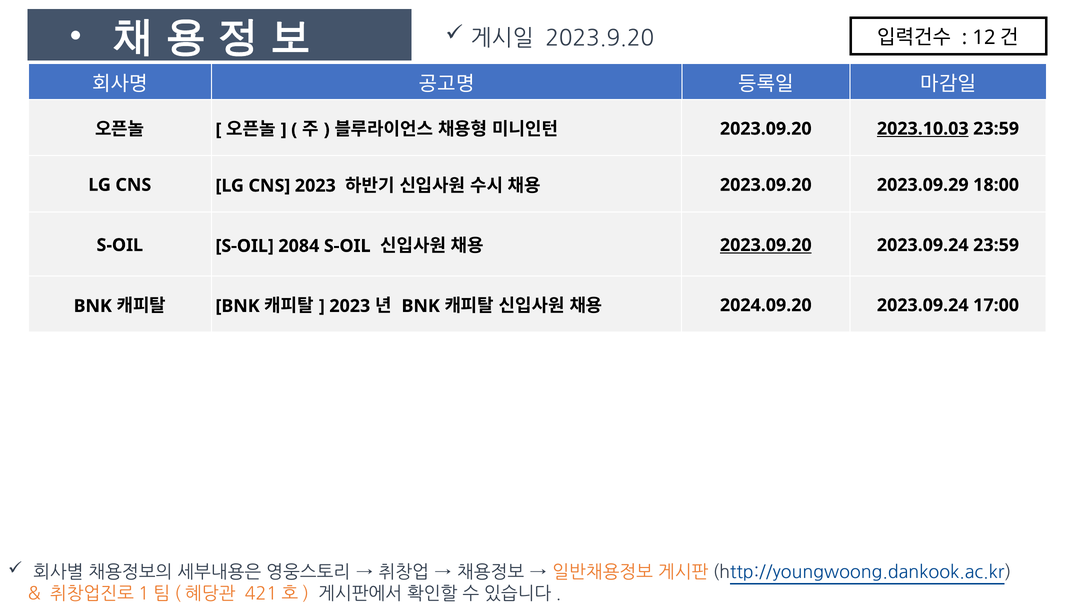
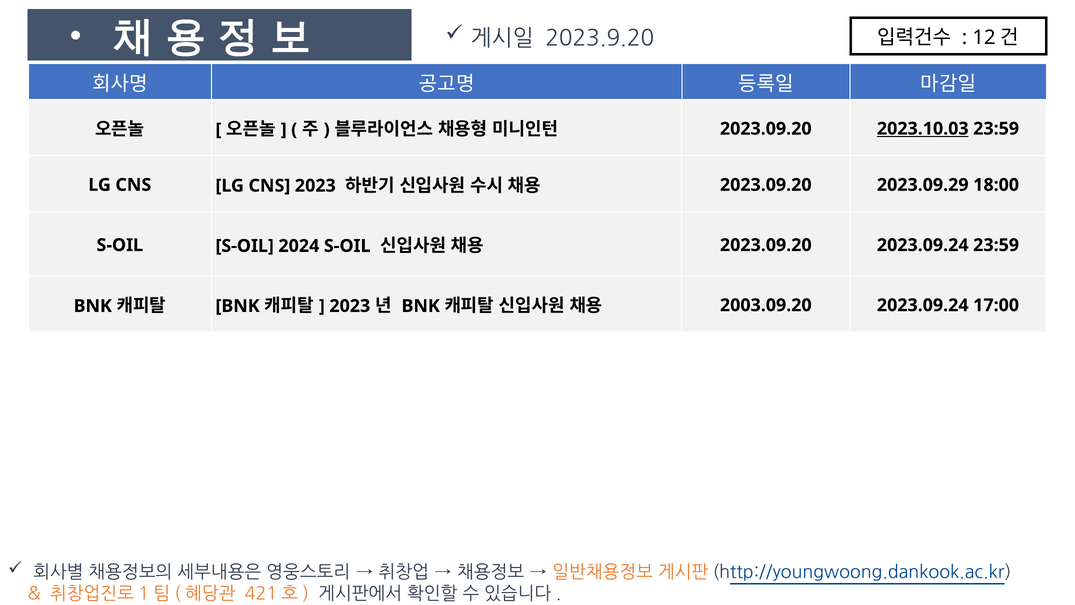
2084: 2084 -> 2024
2023.09.20 at (766, 245) underline: present -> none
2024.09.20: 2024.09.20 -> 2003.09.20
